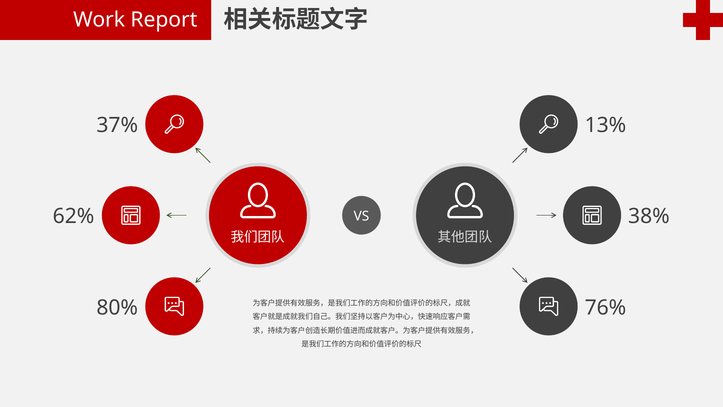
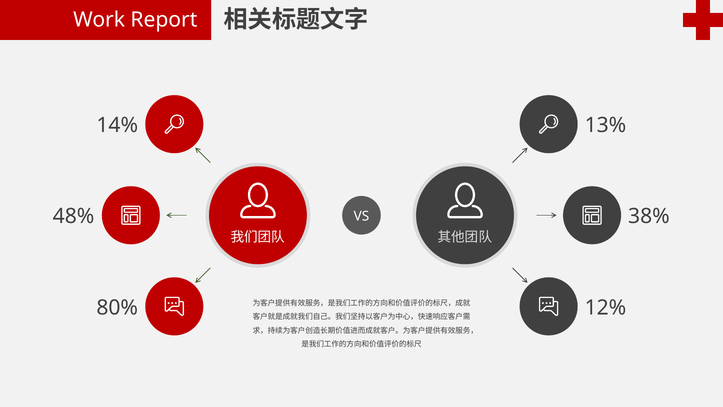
37%: 37% -> 14%
62%: 62% -> 48%
76%: 76% -> 12%
